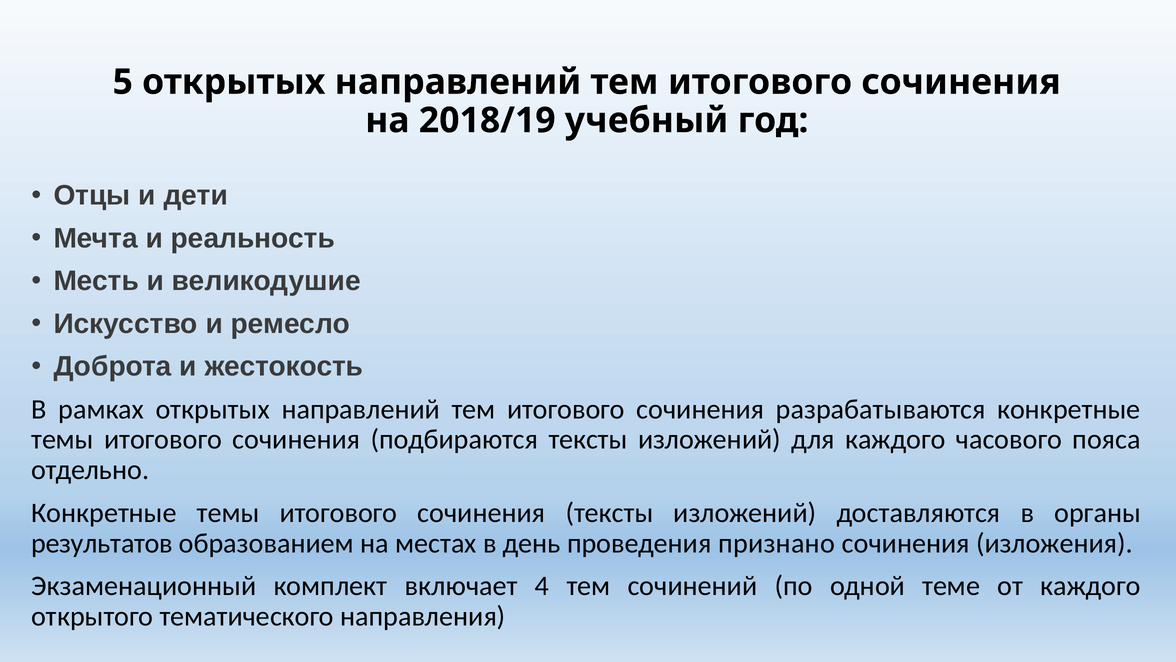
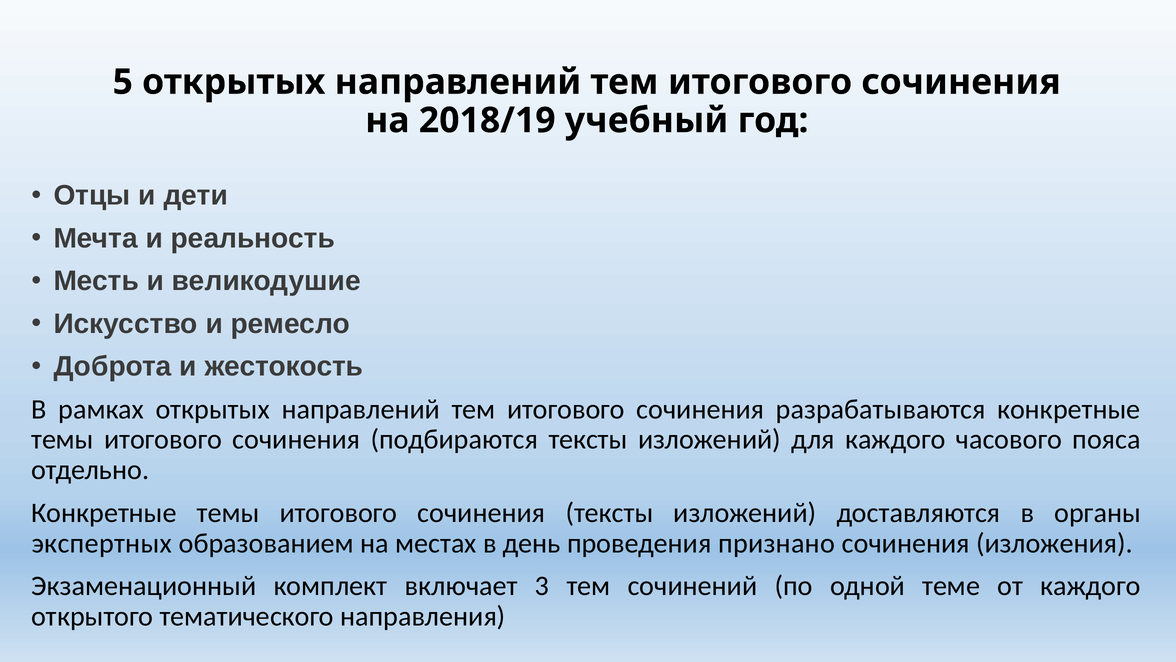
результатов: результатов -> экспертных
4: 4 -> 3
